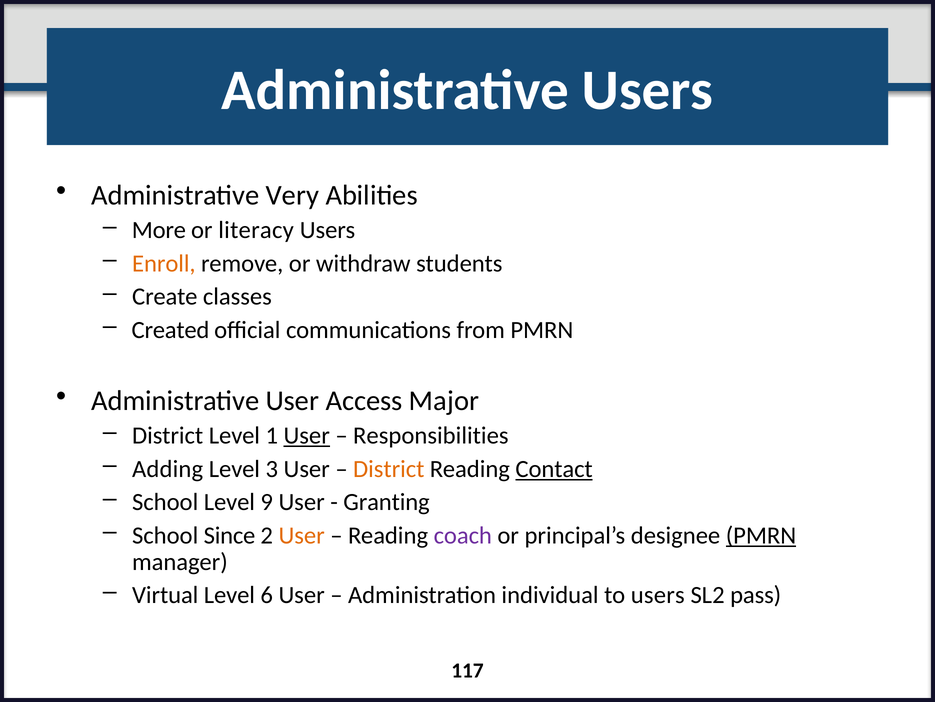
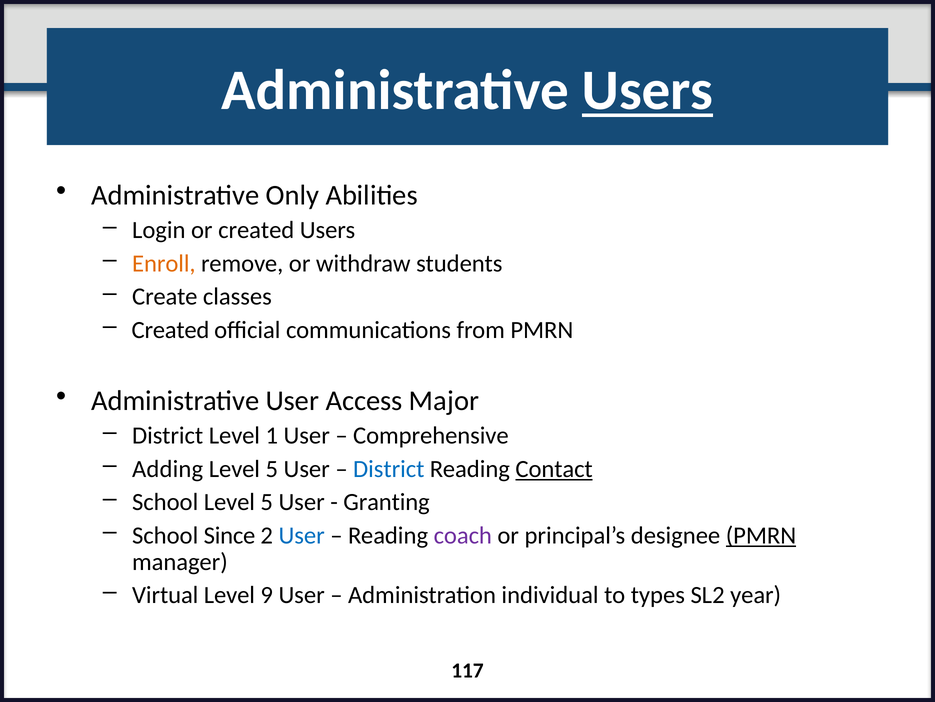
Users at (648, 91) underline: none -> present
Very: Very -> Only
More: More -> Login
or literacy: literacy -> created
User at (307, 435) underline: present -> none
Responsibilities: Responsibilities -> Comprehensive
3 at (272, 468): 3 -> 5
District at (389, 468) colour: orange -> blue
School Level 9: 9 -> 5
User at (302, 535) colour: orange -> blue
6: 6 -> 9
to users: users -> types
pass: pass -> year
